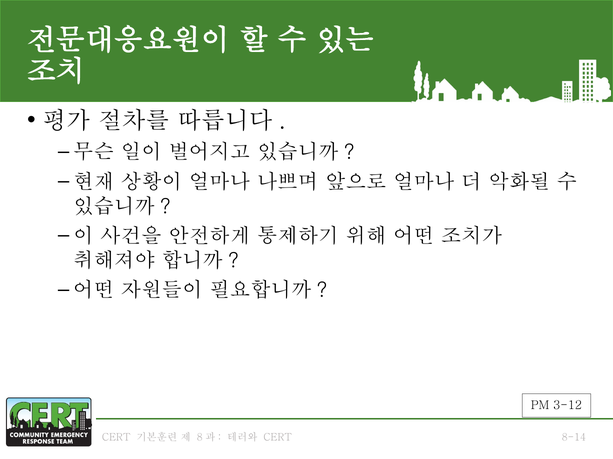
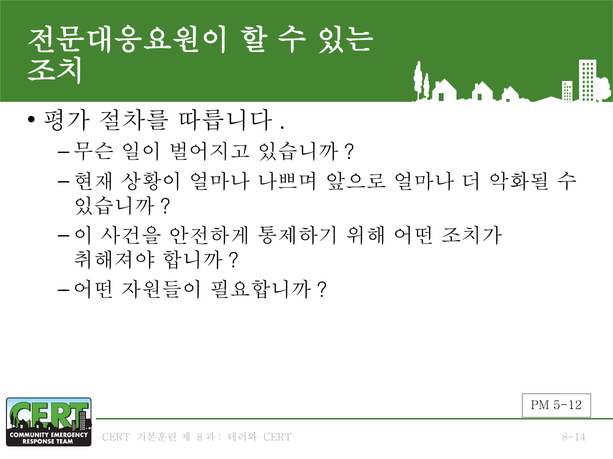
3-12: 3-12 -> 5-12
